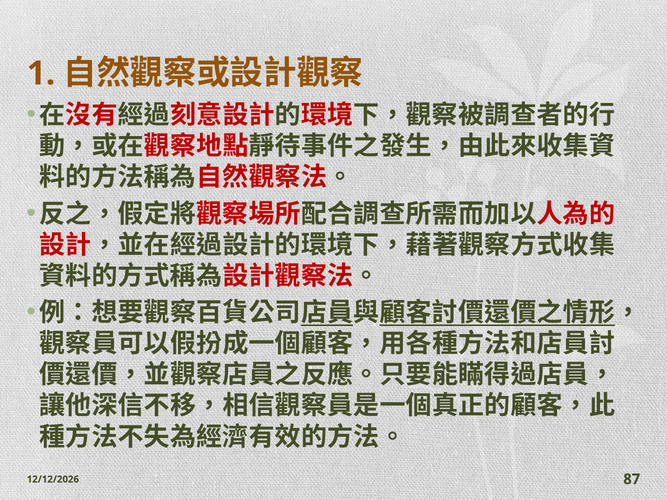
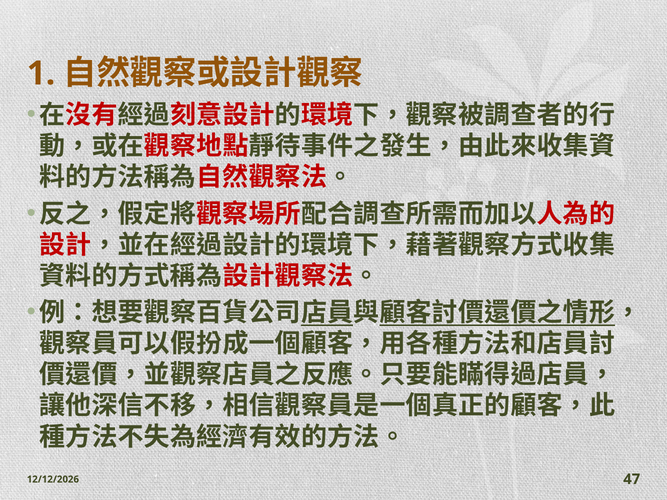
87: 87 -> 47
